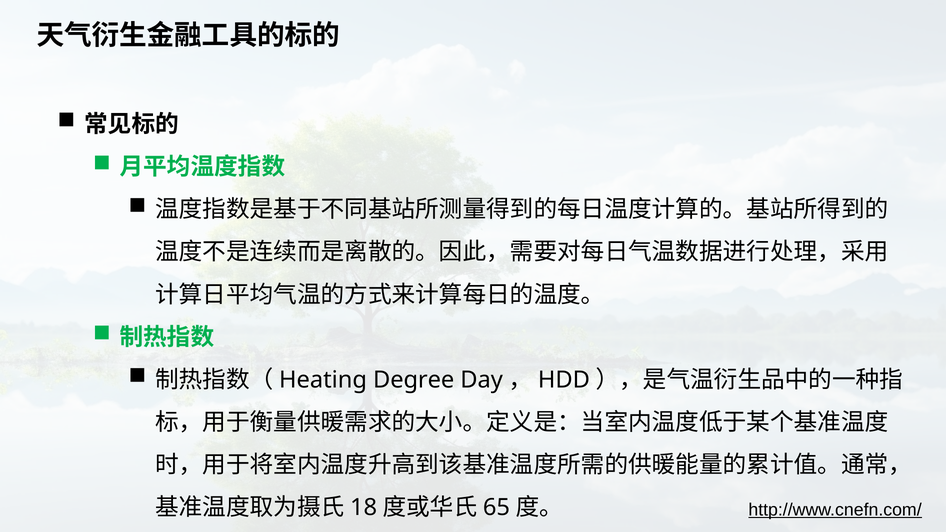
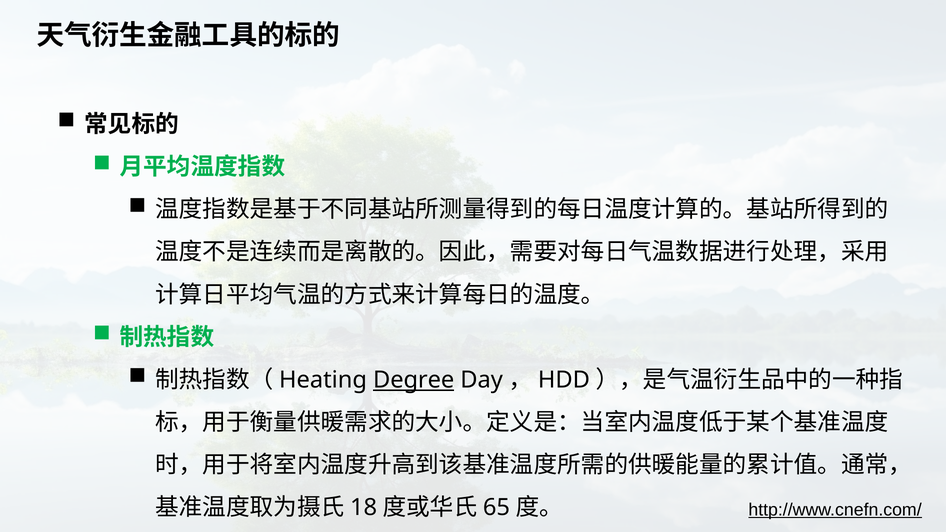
Degree underline: none -> present
